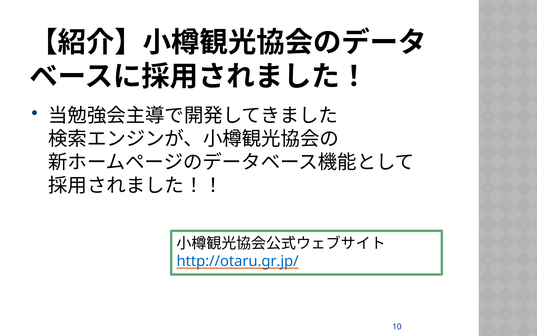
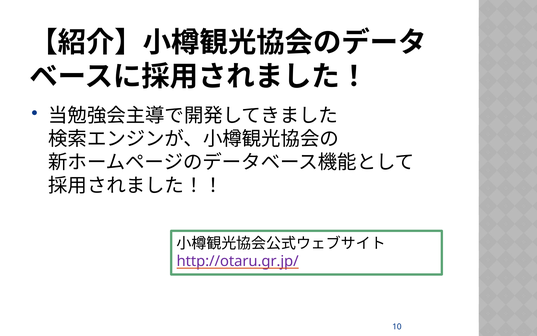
http://otaru.gr.jp/ colour: blue -> purple
